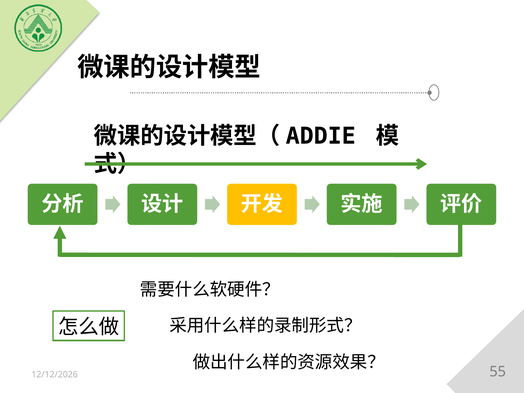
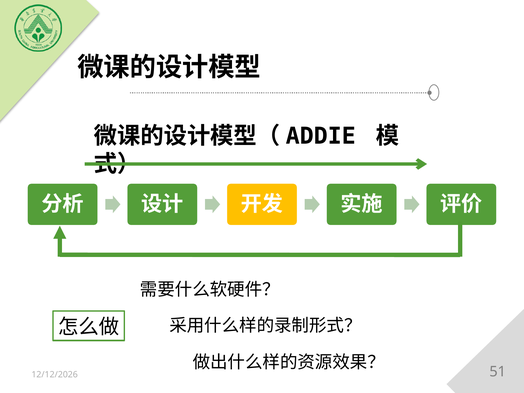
55: 55 -> 51
